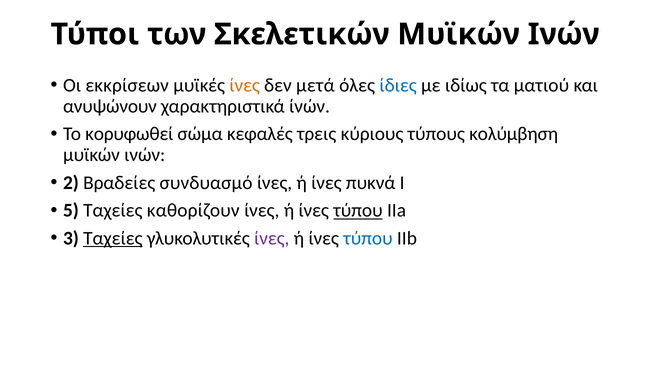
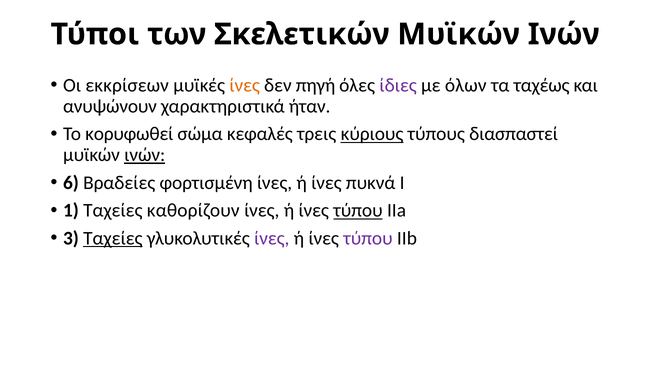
μετά: μετά -> πηγή
ίδιες colour: blue -> purple
ιδίως: ιδίως -> όλων
ματιού: ματιού -> ταχέως
ίνών: ίνών -> ήταν
κύριους underline: none -> present
κολύμβηση: κολύμβηση -> διασπαστεί
ινών at (145, 155) underline: none -> present
2: 2 -> 6
συνδυασμό: συνδυασμό -> φορτισμένη
5: 5 -> 1
τύπου at (368, 239) colour: blue -> purple
